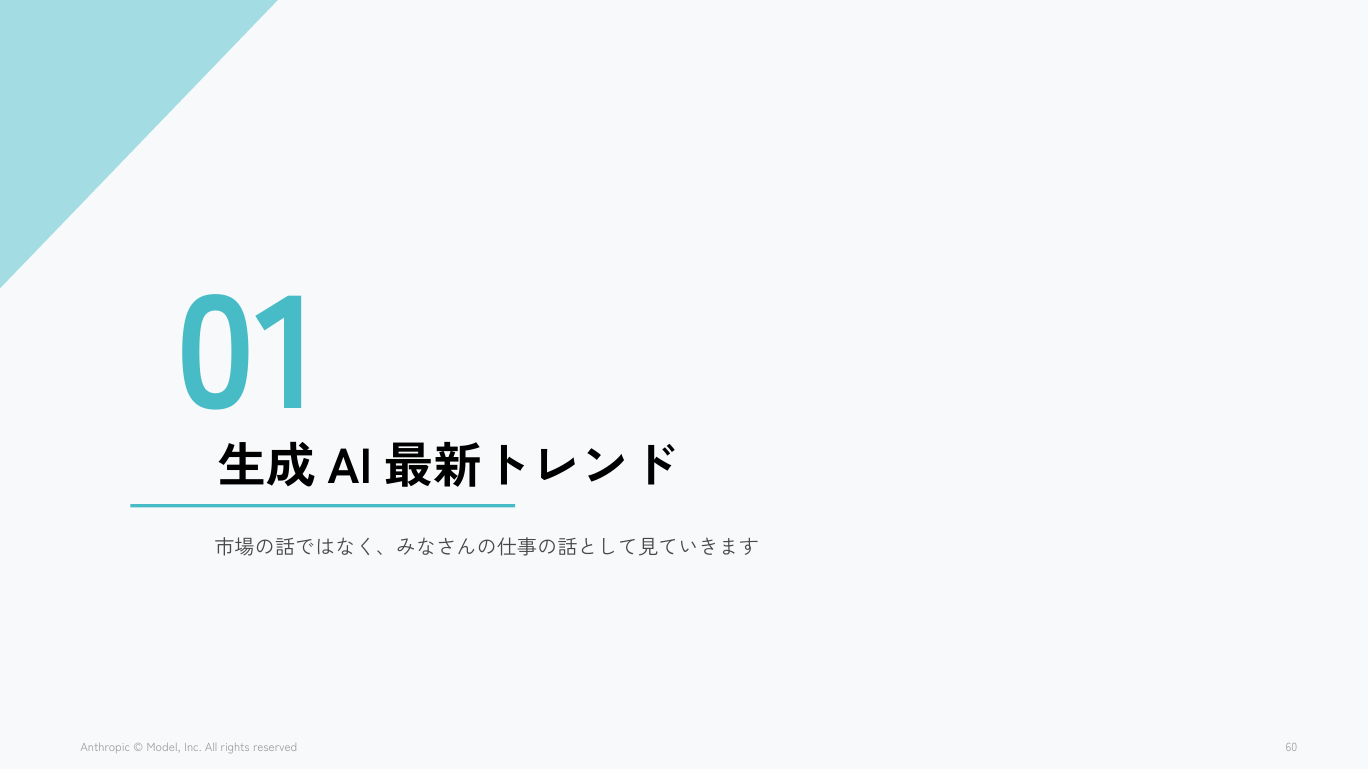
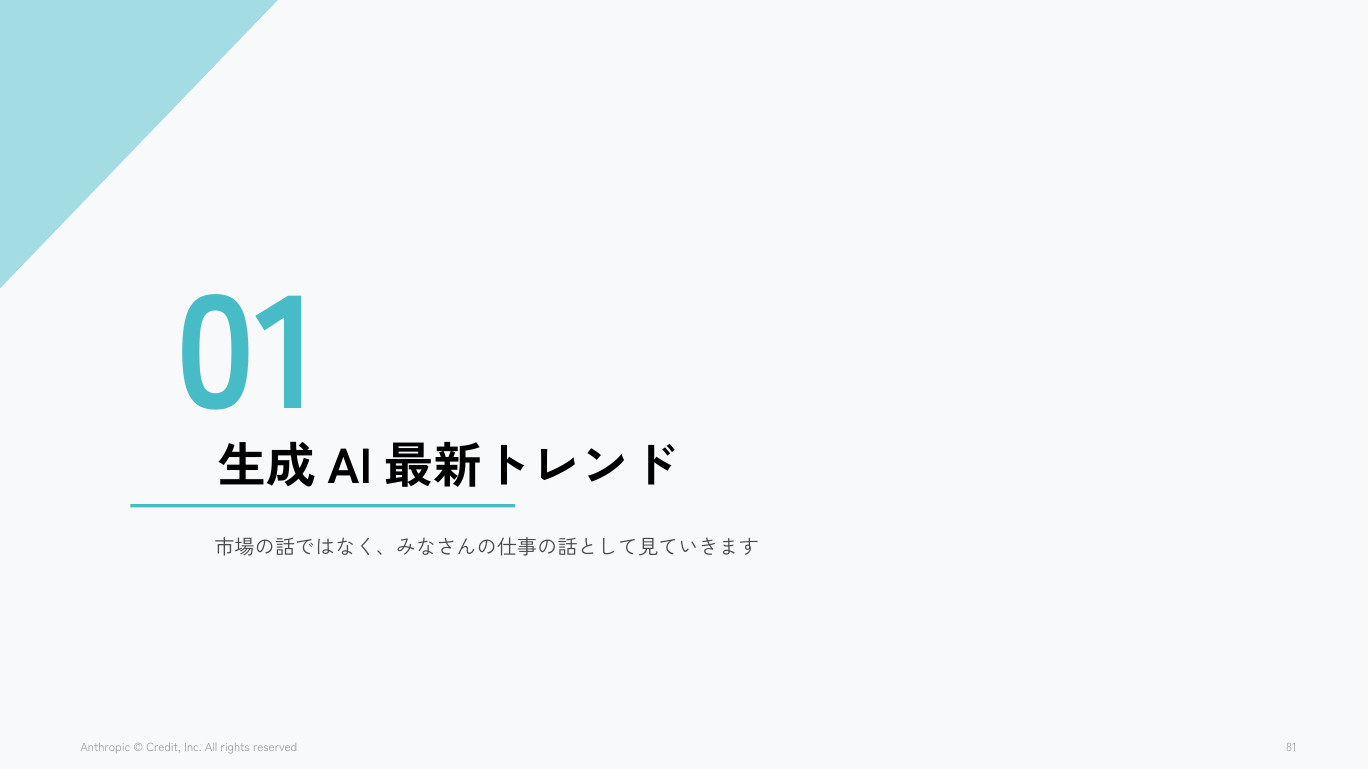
Model: Model -> Credit
60: 60 -> 81
